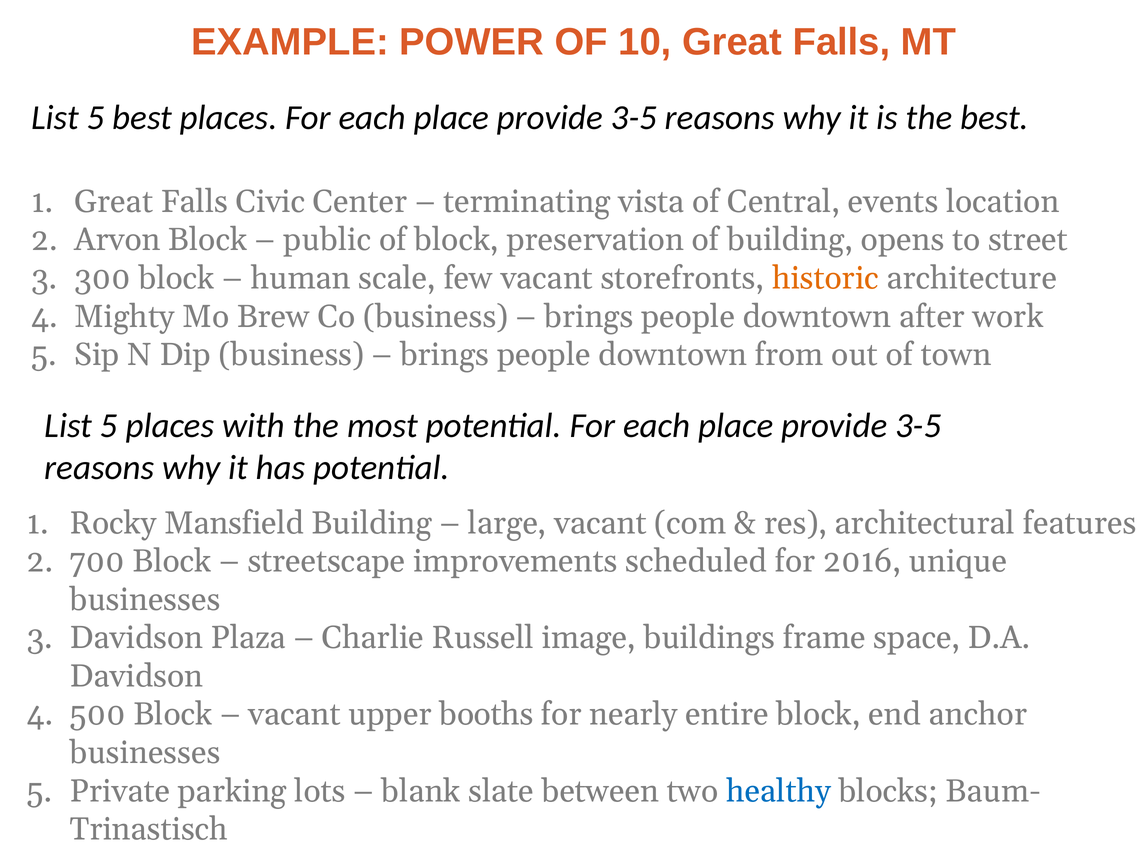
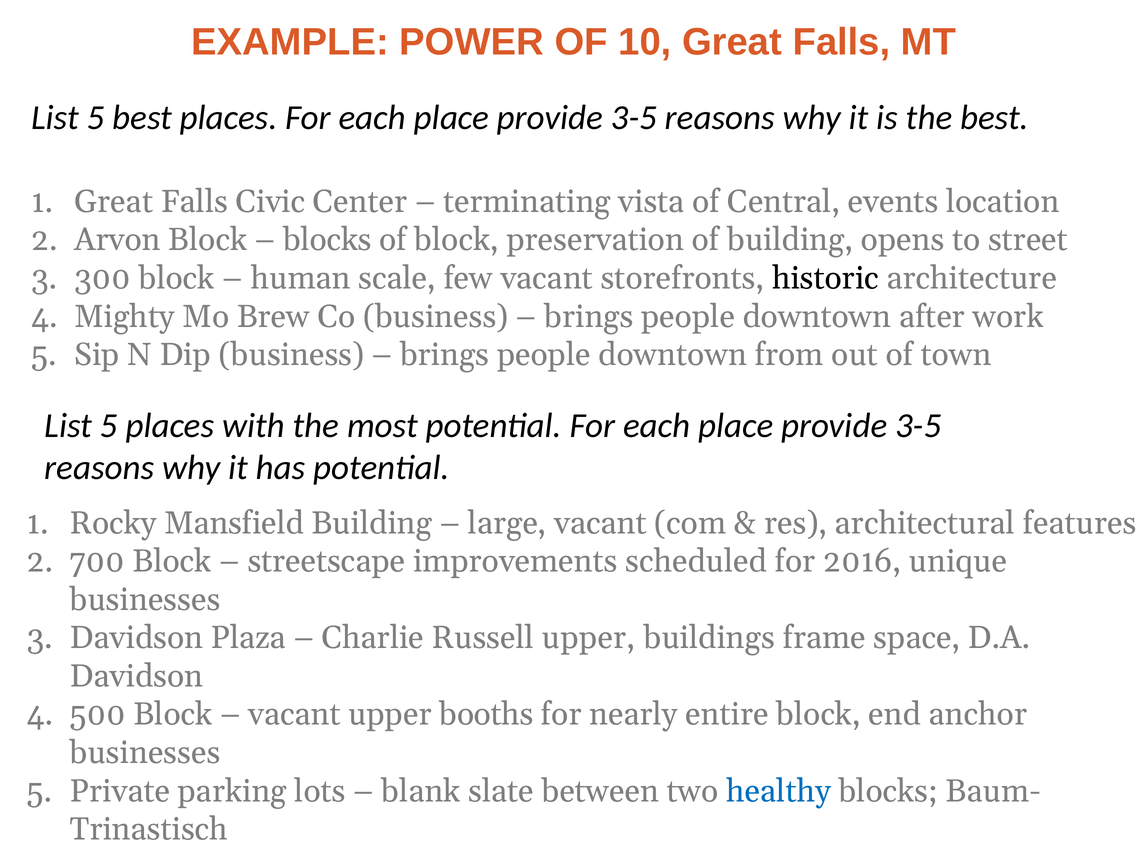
public at (327, 240): public -> blocks
historic colour: orange -> black
Russell image: image -> upper
